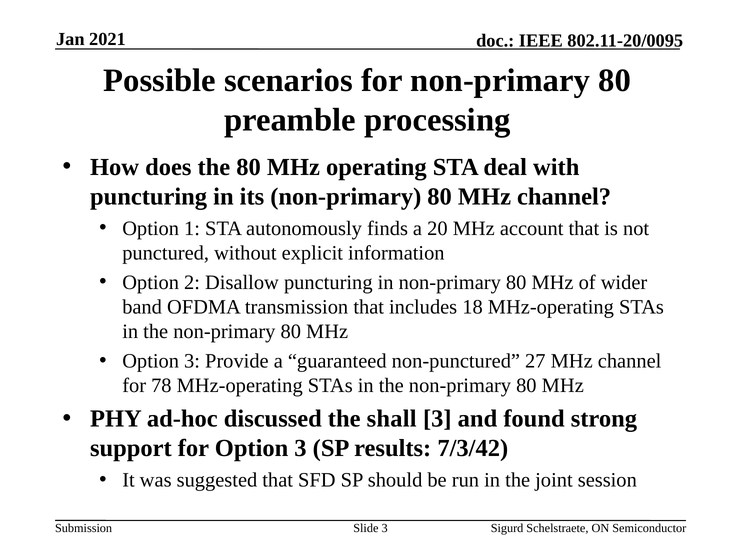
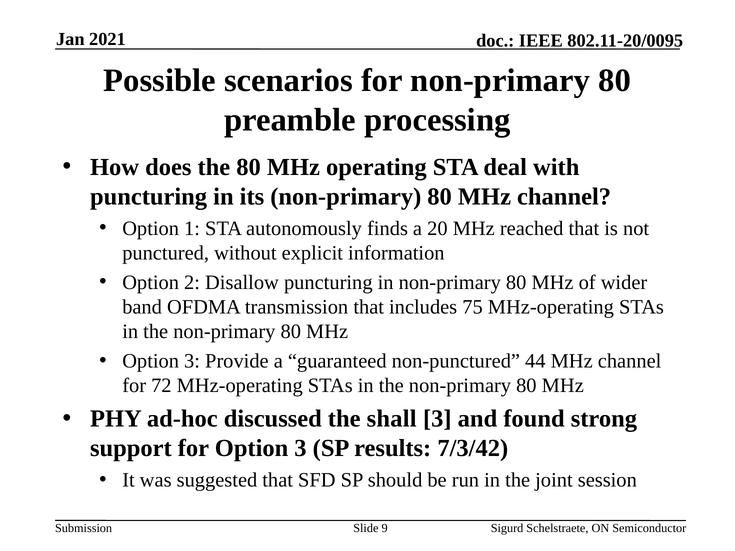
account: account -> reached
18: 18 -> 75
27: 27 -> 44
78: 78 -> 72
Slide 3: 3 -> 9
